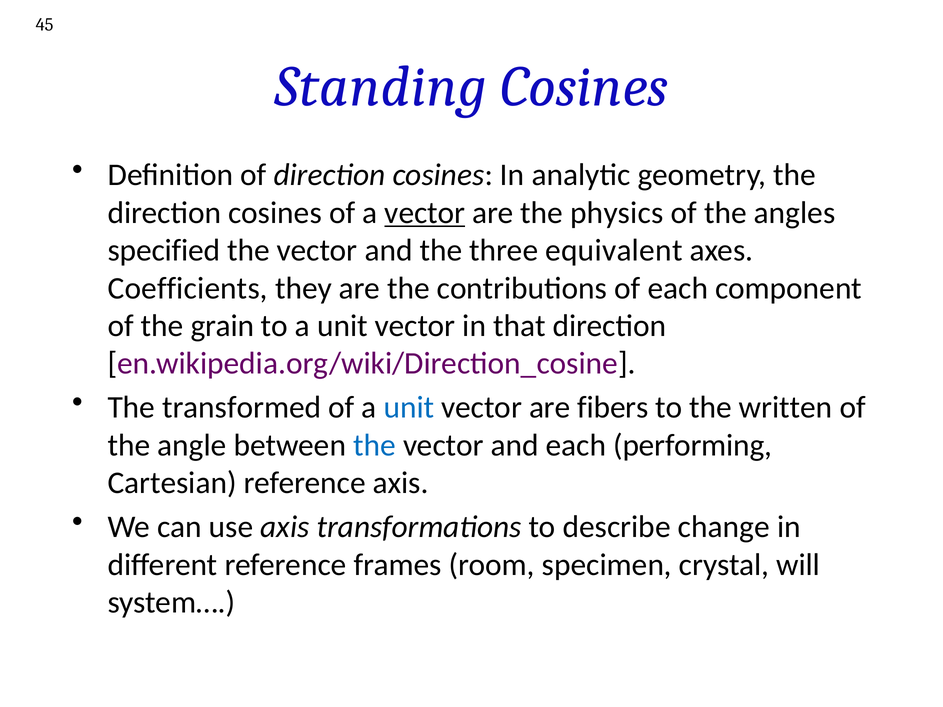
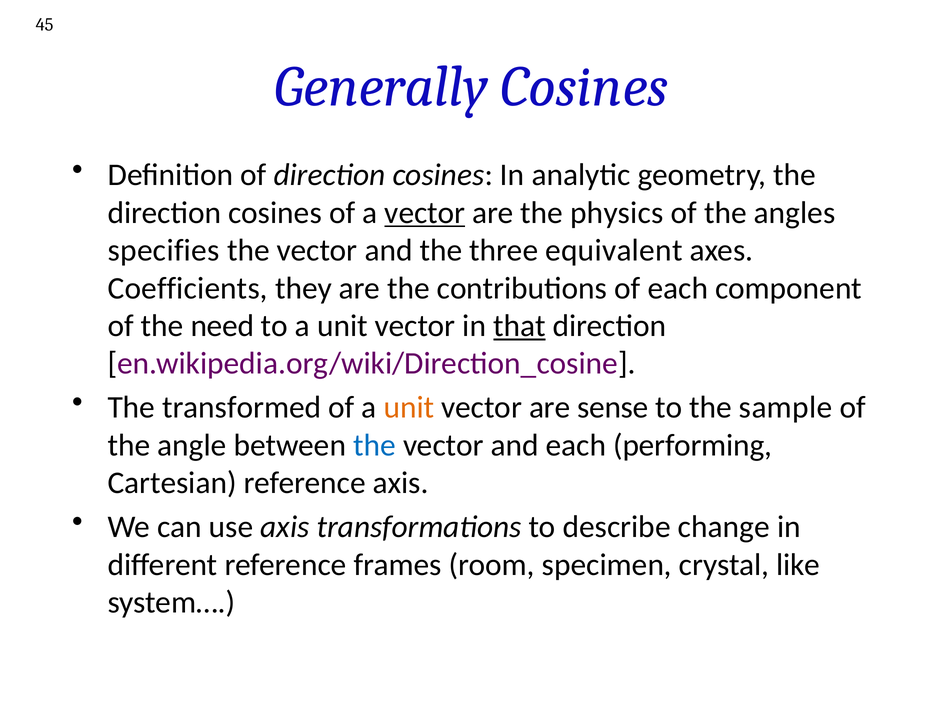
Standing: Standing -> Generally
specified: specified -> specifies
grain: grain -> need
that underline: none -> present
unit at (409, 408) colour: blue -> orange
fibers: fibers -> sense
written: written -> sample
will: will -> like
